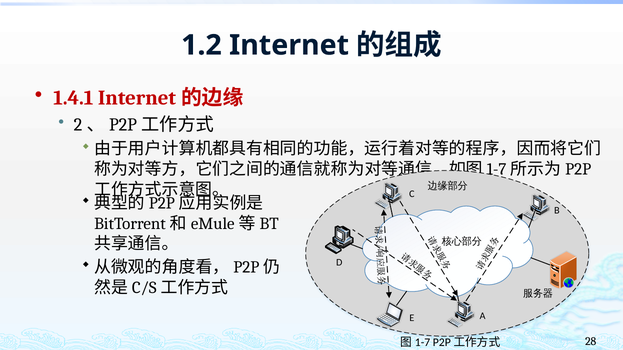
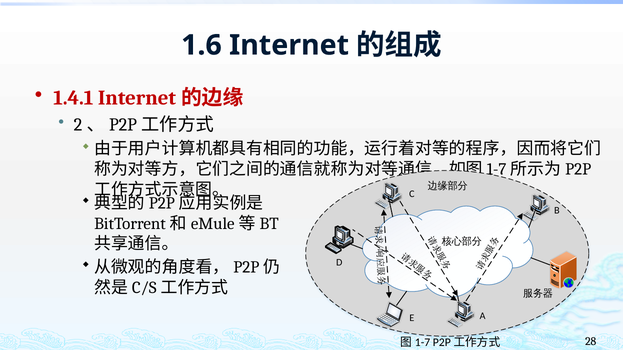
1.2: 1.2 -> 1.6
